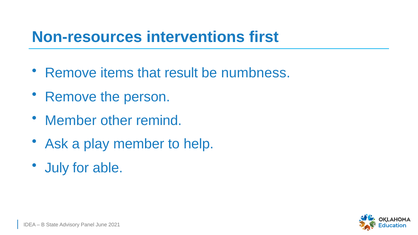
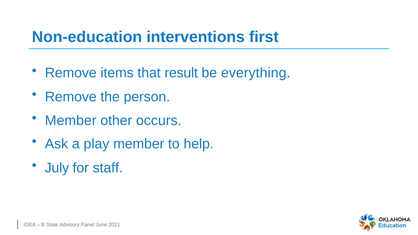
Non-resources: Non-resources -> Non-education
numbness: numbness -> everything
remind: remind -> occurs
able: able -> staff
